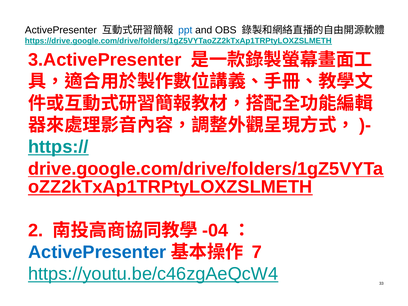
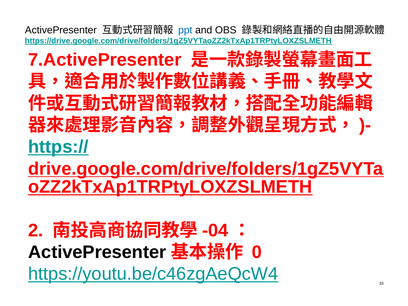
3.ActivePresenter: 3.ActivePresenter -> 7.ActivePresenter
ActivePresenter at (97, 252) colour: blue -> black
7: 7 -> 0
